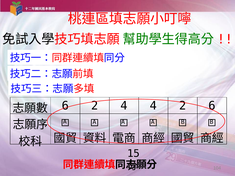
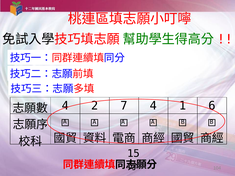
6 at (65, 106): 6 -> 4
2 4: 4 -> 7
4 2: 2 -> 1
